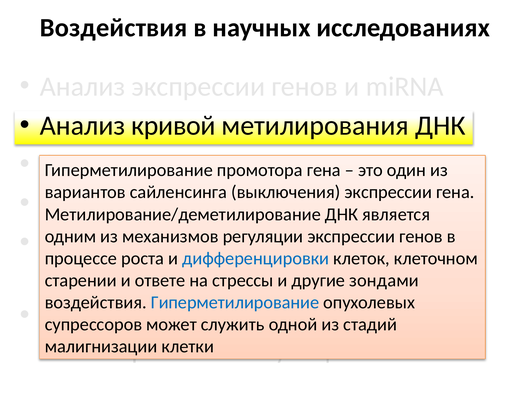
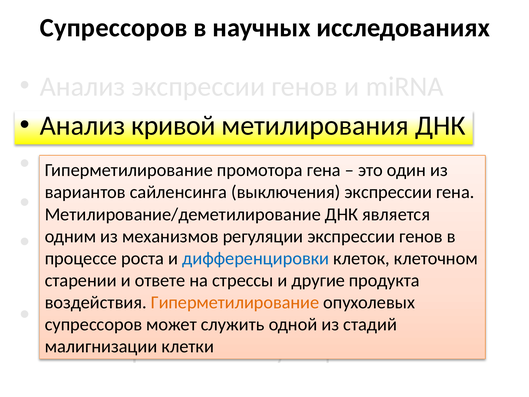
Воздействия at (114, 28): Воздействия -> Супрессоров
зондами: зондами -> продукта
Гиперметилирование at (235, 302) colour: blue -> orange
